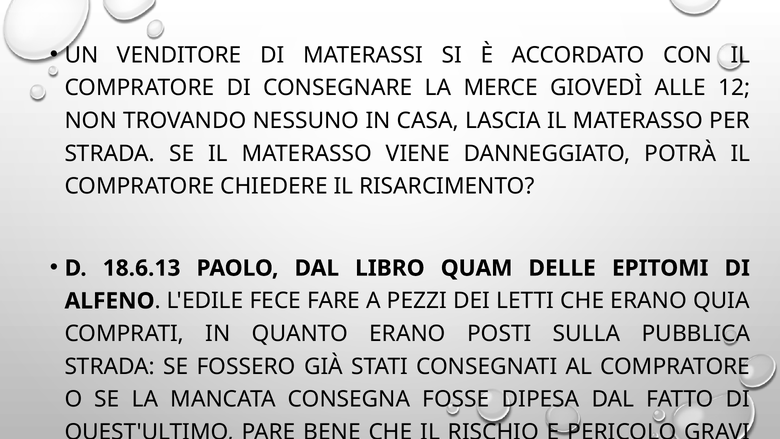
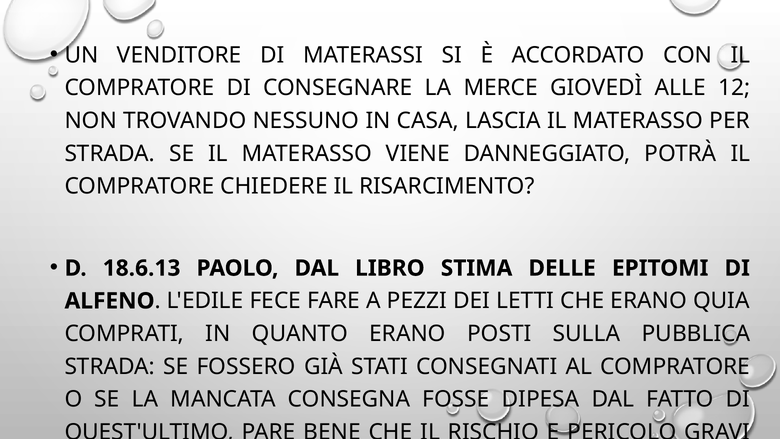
QUAM: QUAM -> STIMA
